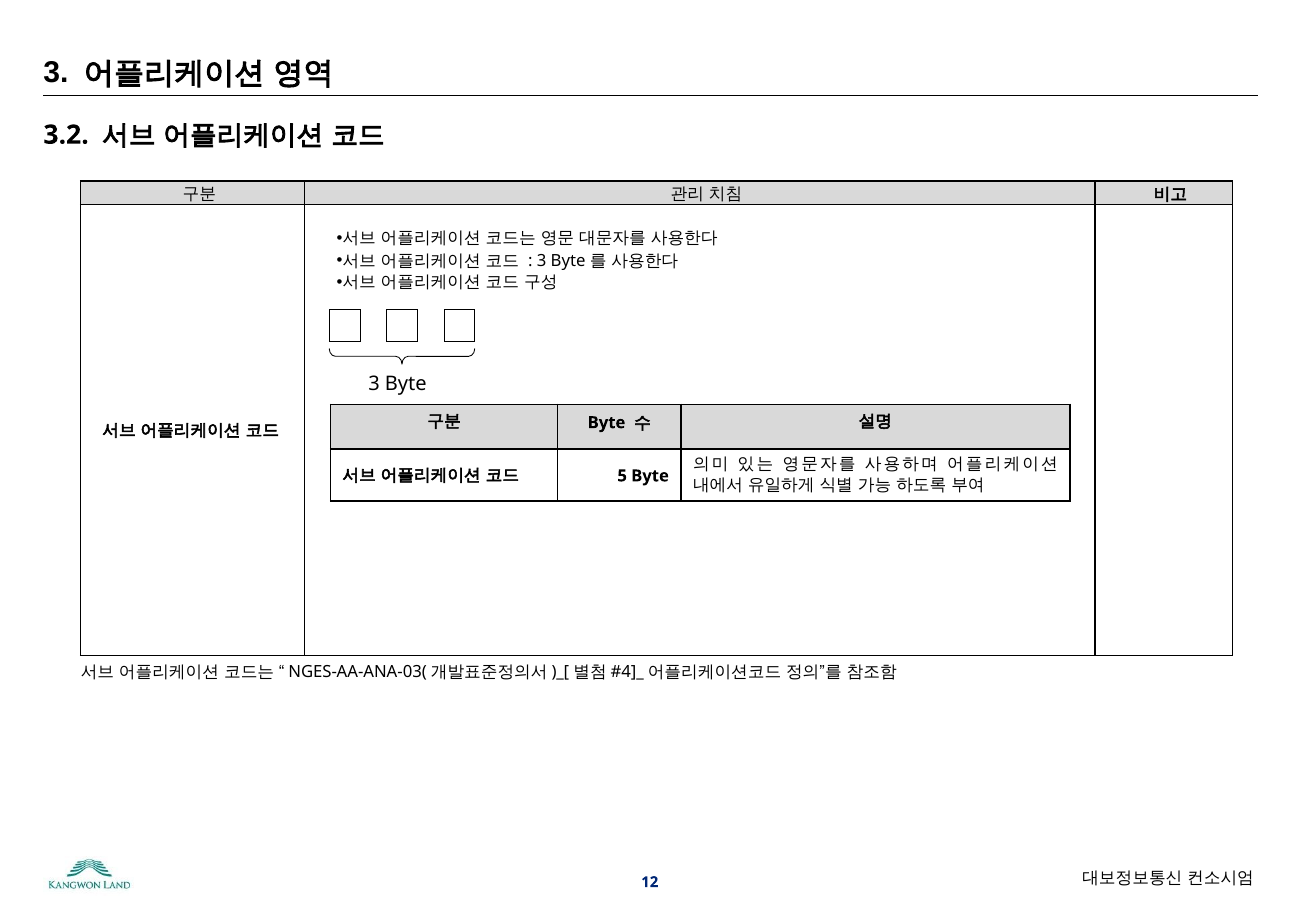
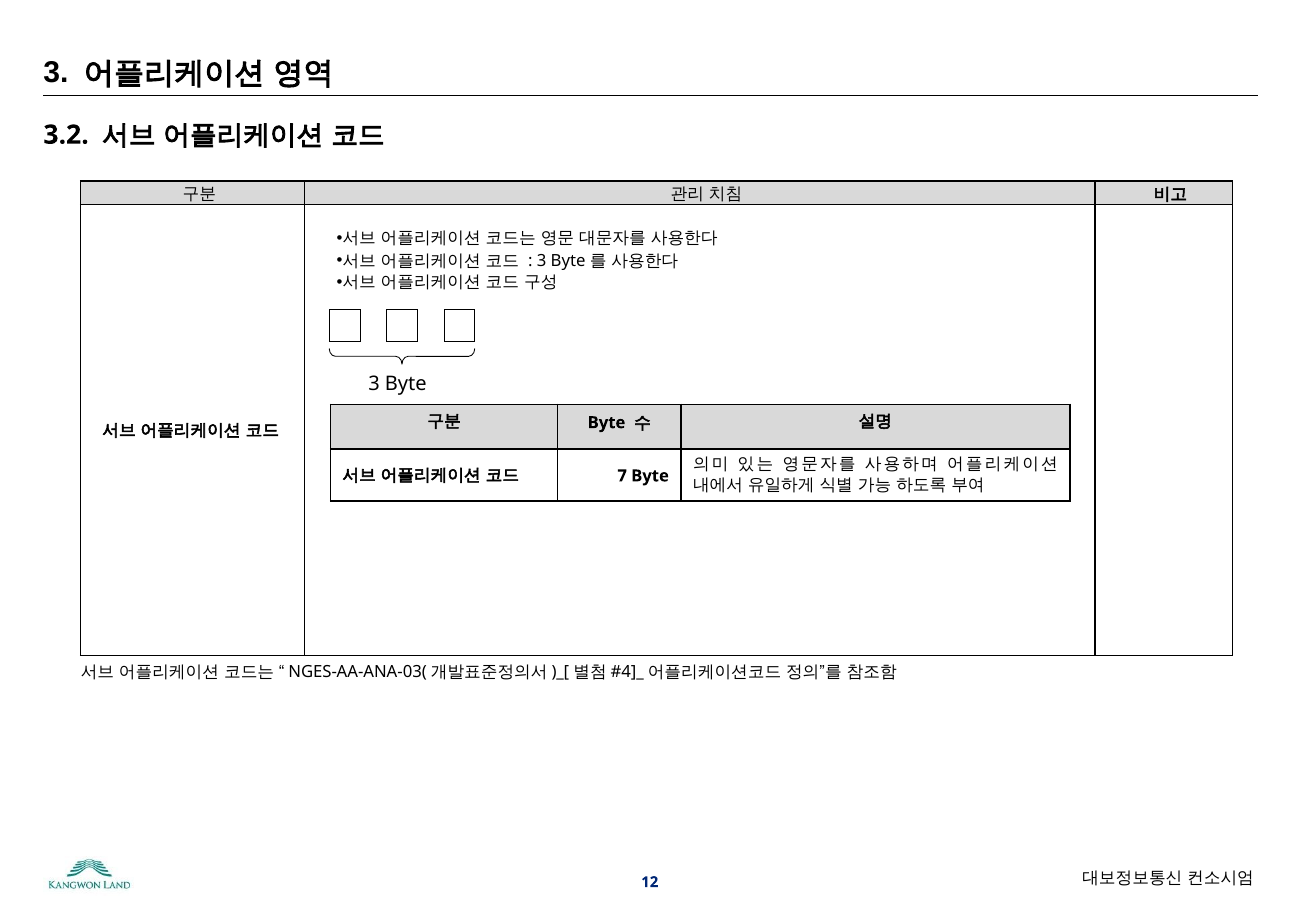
5: 5 -> 7
